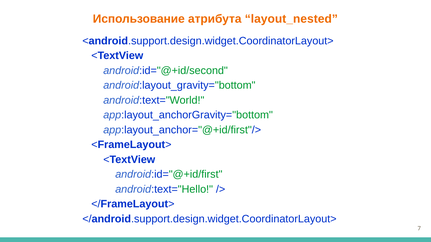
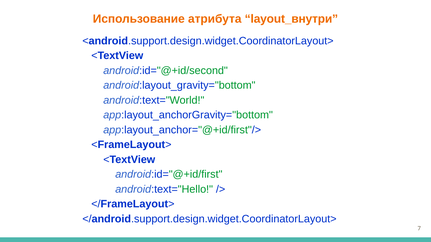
layout_nested: layout_nested -> layout_внутри
